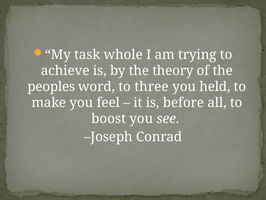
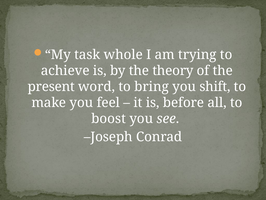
peoples: peoples -> present
three: three -> bring
held: held -> shift
